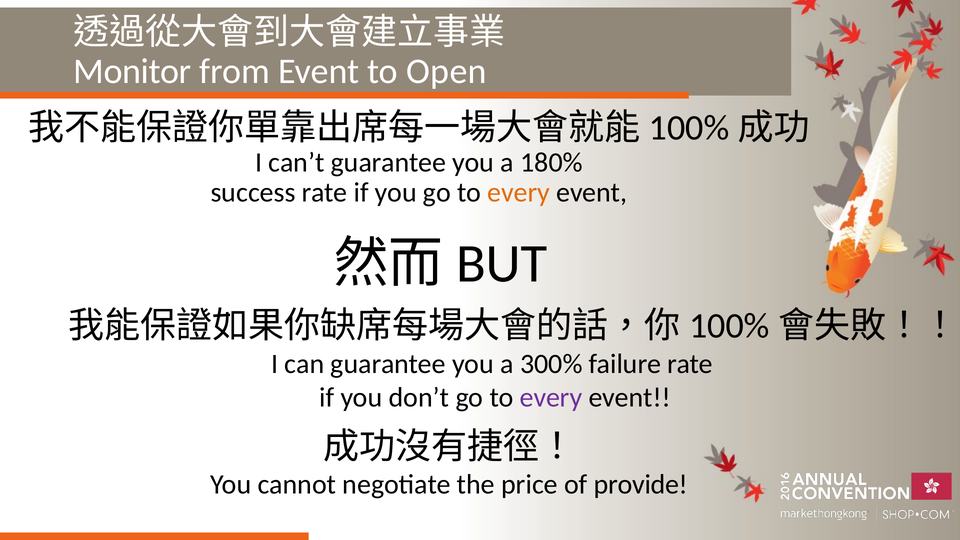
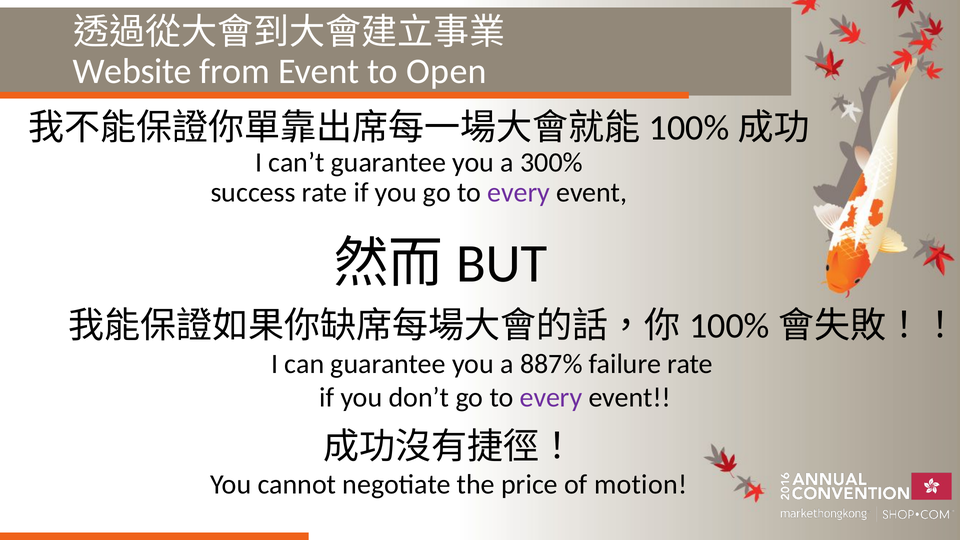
Monitor: Monitor -> Website
180%: 180% -> 300%
every at (519, 193) colour: orange -> purple
300%: 300% -> 887%
provide: provide -> motion
